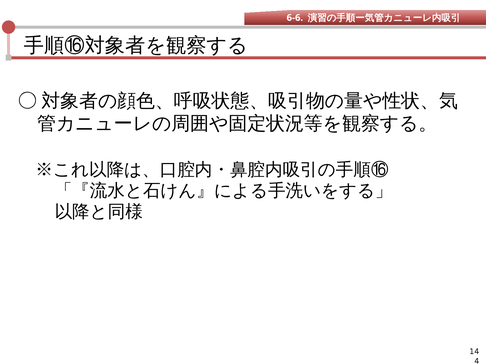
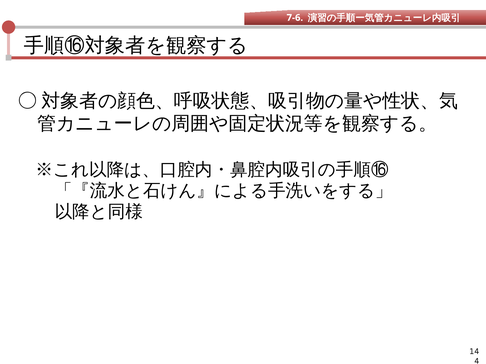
6-6: 6-6 -> 7-6
